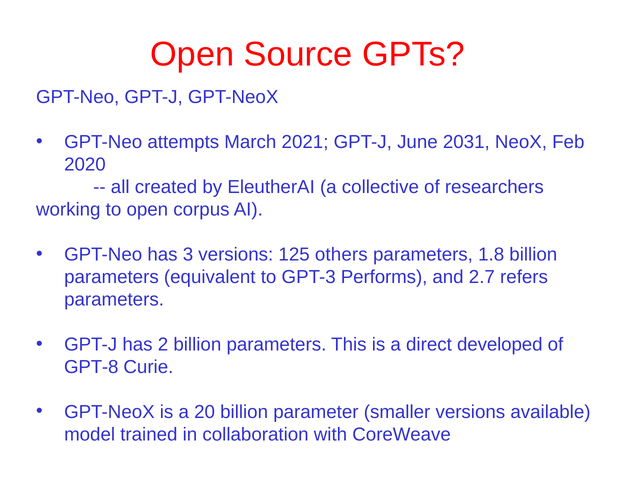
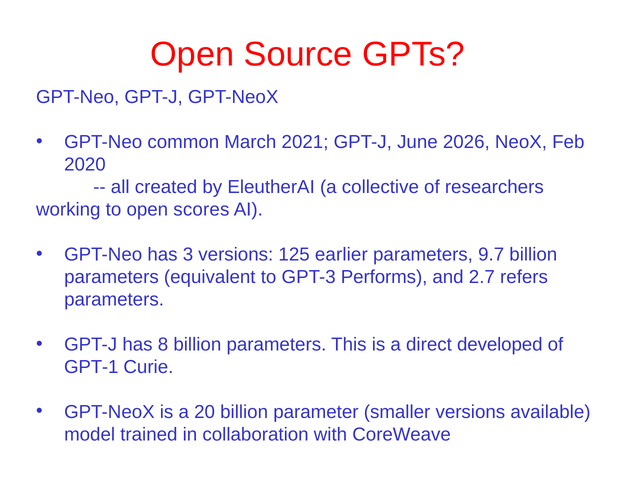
attempts: attempts -> common
2031: 2031 -> 2026
corpus: corpus -> scores
others: others -> earlier
1.8: 1.8 -> 9.7
2: 2 -> 8
GPT-8: GPT-8 -> GPT-1
